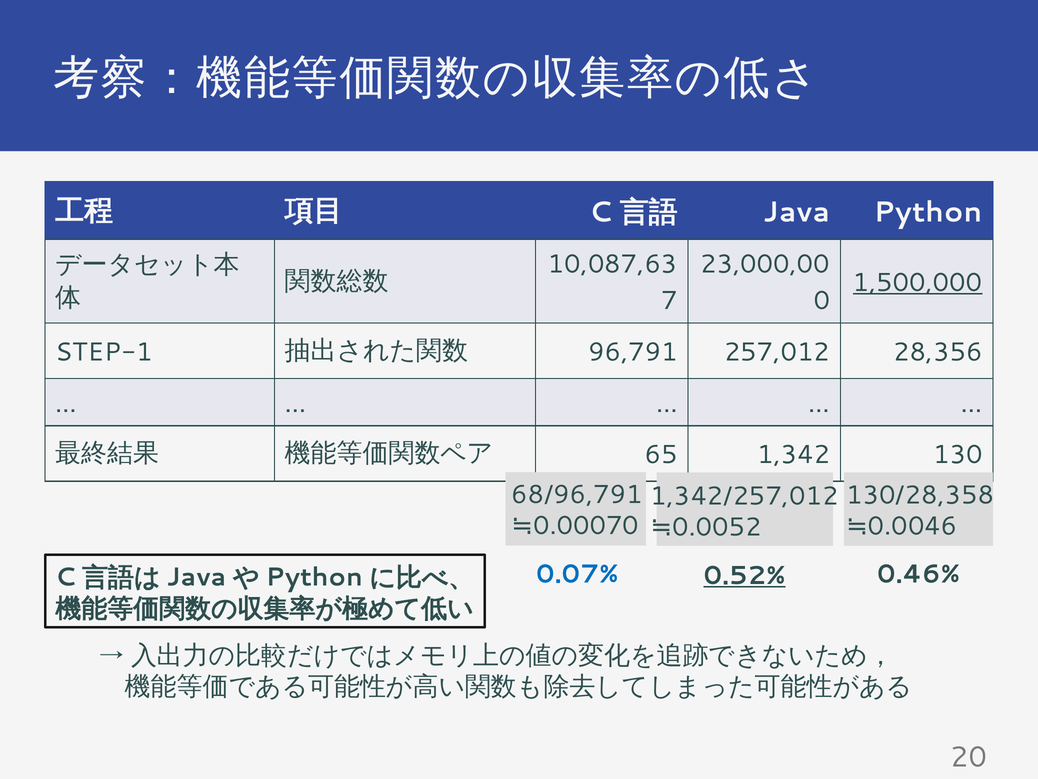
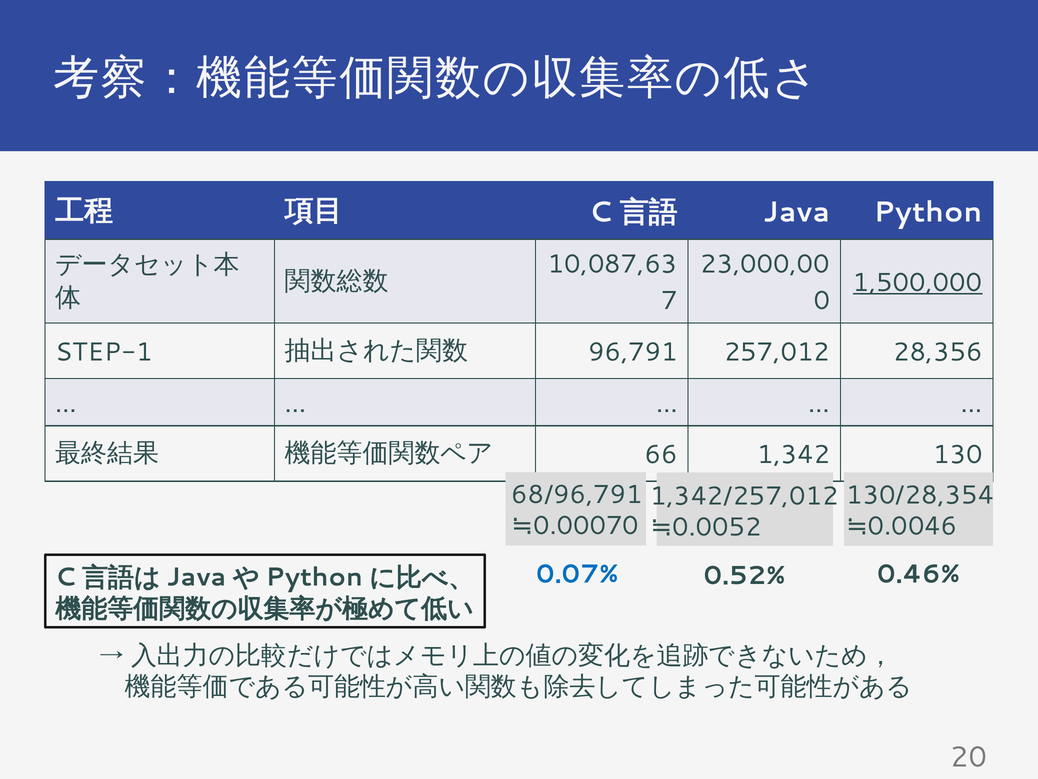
65: 65 -> 66
130/28,358: 130/28,358 -> 130/28,354
0.52% underline: present -> none
